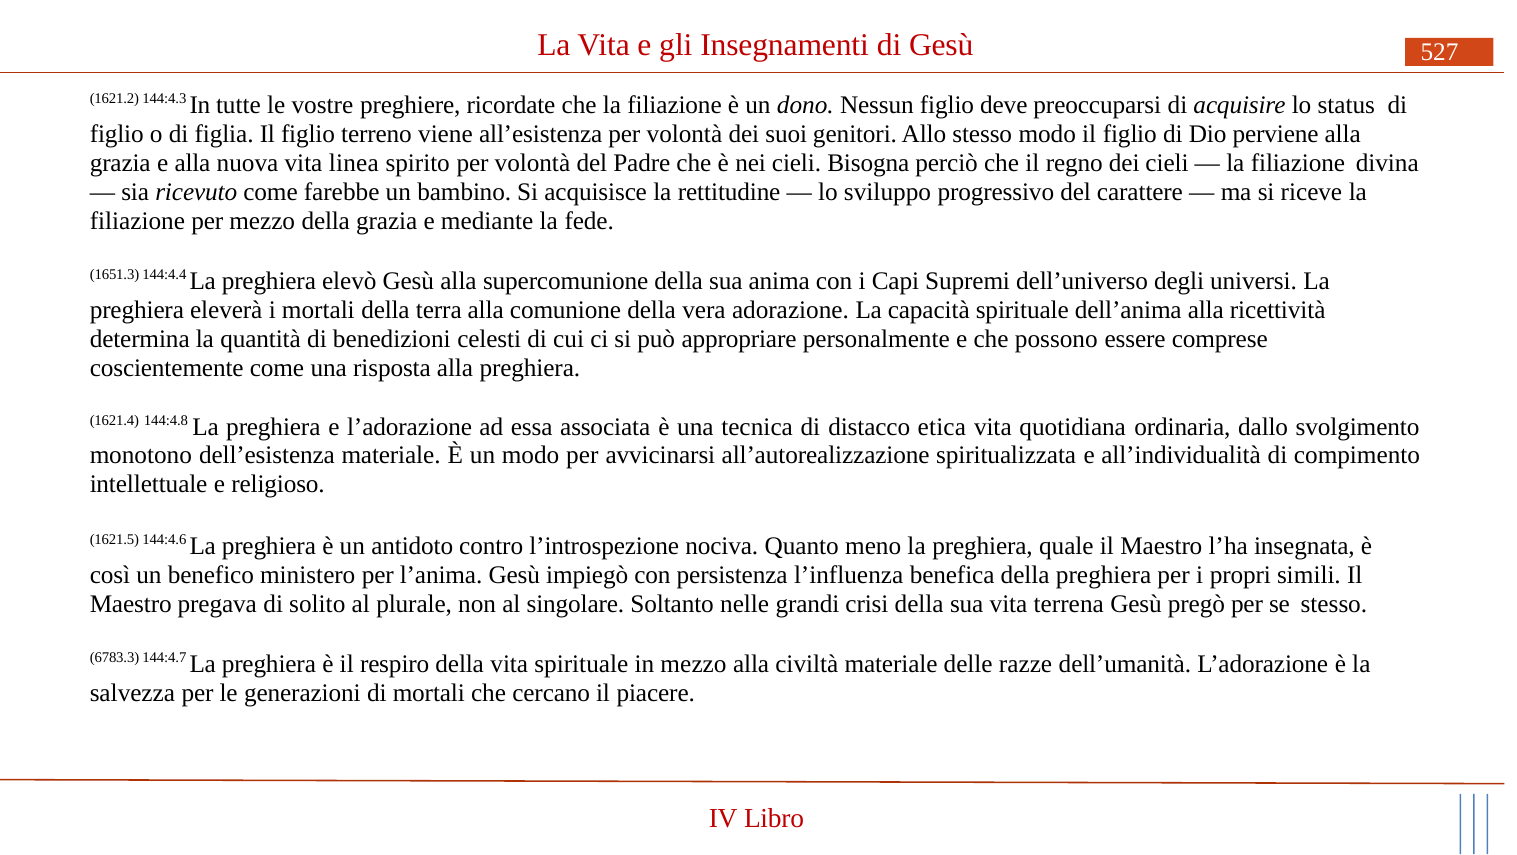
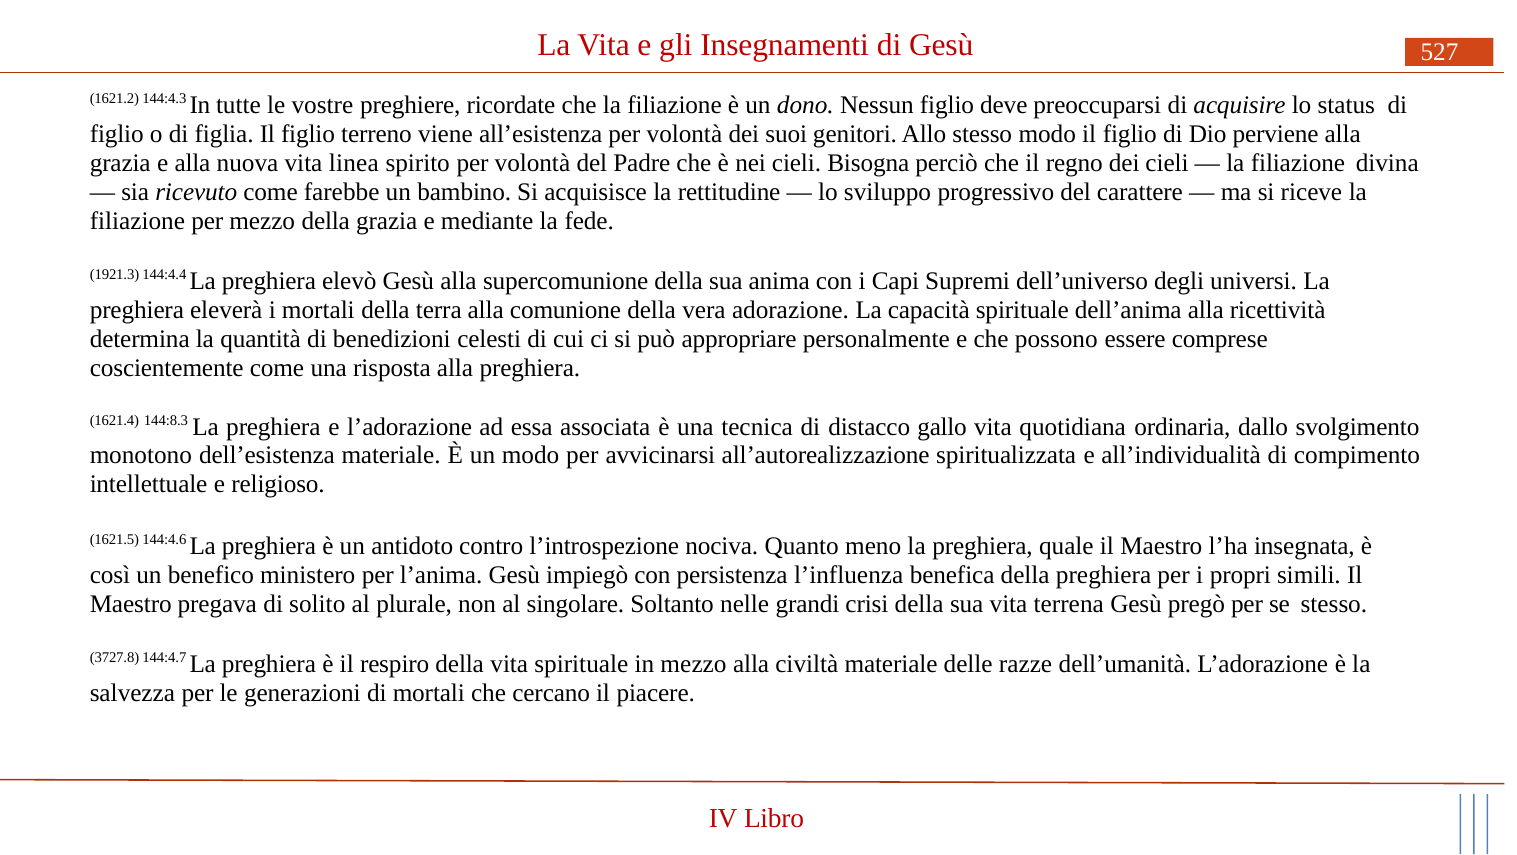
1651.3: 1651.3 -> 1921.3
144:4.8: 144:4.8 -> 144:8.3
etica: etica -> gallo
6783.3: 6783.3 -> 3727.8
